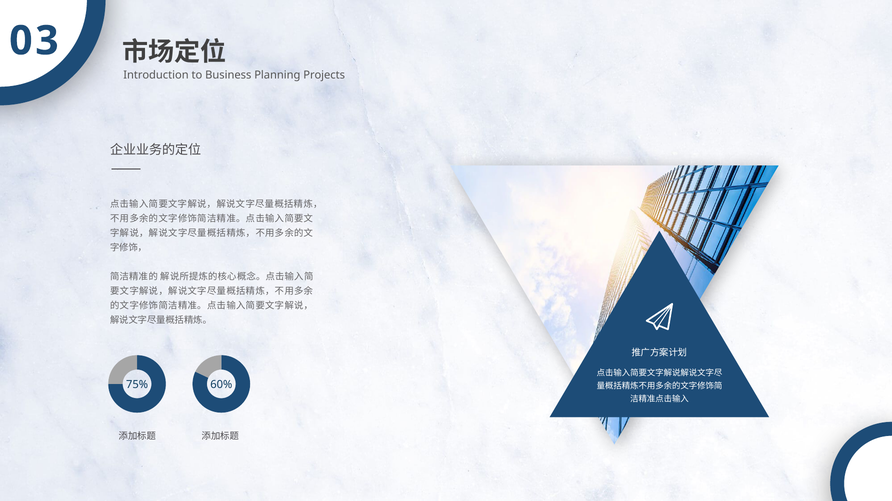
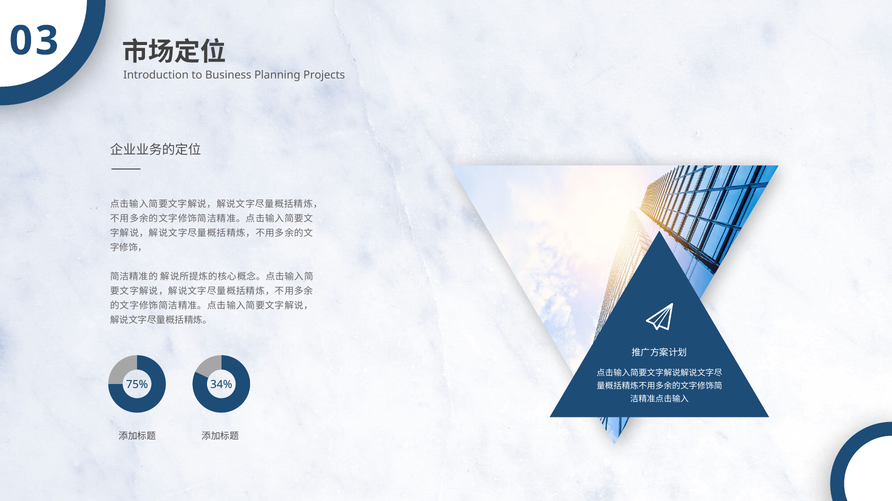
60%: 60% -> 34%
